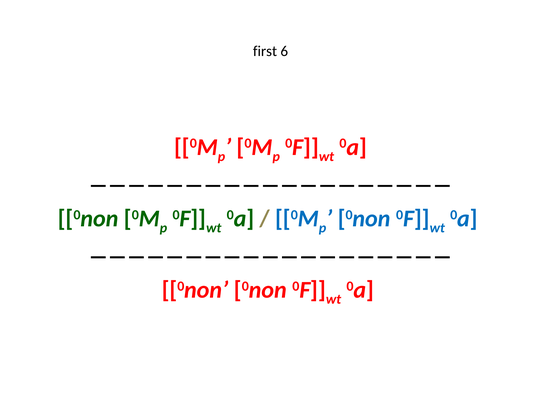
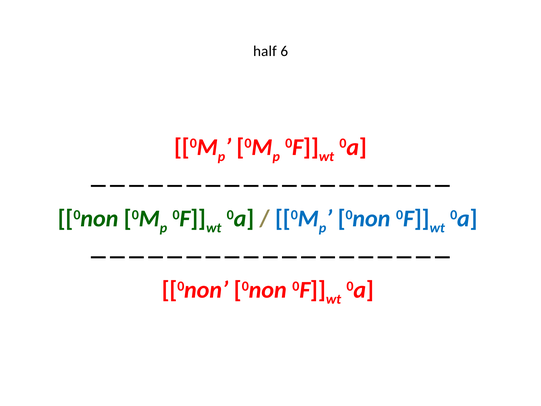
first: first -> half
